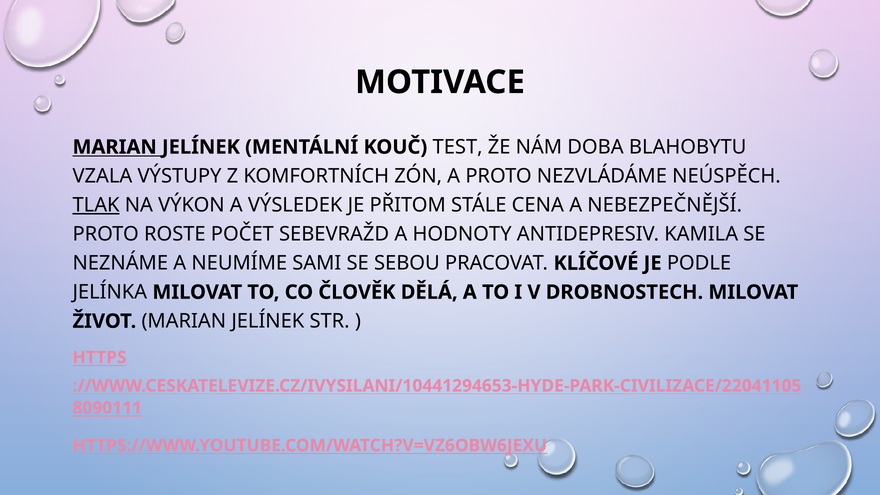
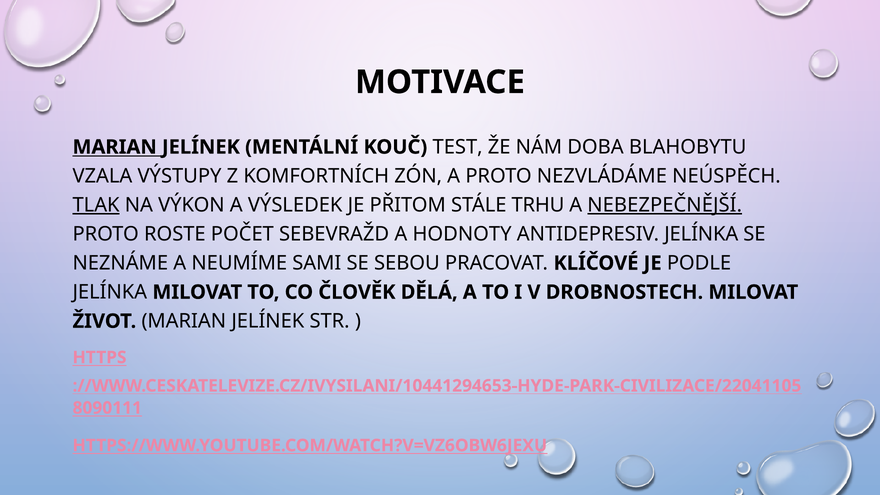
CENA: CENA -> TRHU
NEBEZPEČNĚJŠÍ underline: none -> present
ANTIDEPRESIV KAMILA: KAMILA -> JELÍNKA
